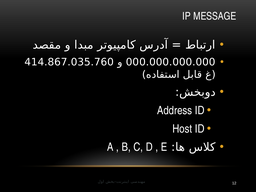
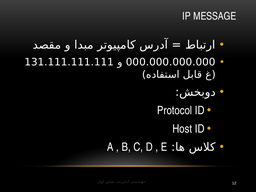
414.867.035.760: 414.867.035.760 -> 131.111.111.111
Address: Address -> Protocol
